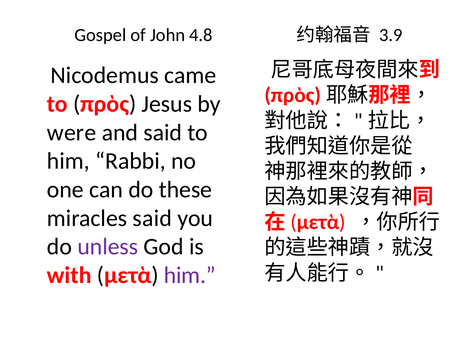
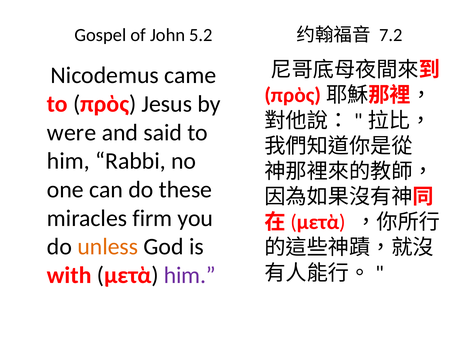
4.8: 4.8 -> 5.2
3.9: 3.9 -> 7.2
miracles said: said -> firm
unless colour: purple -> orange
